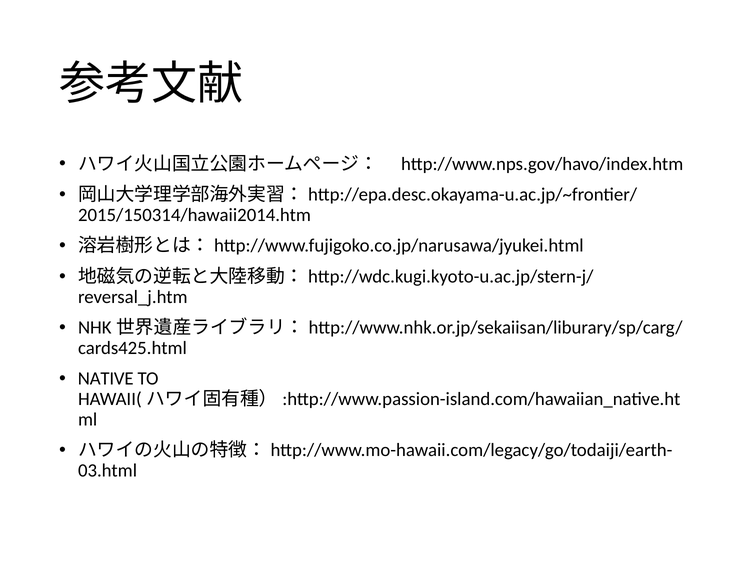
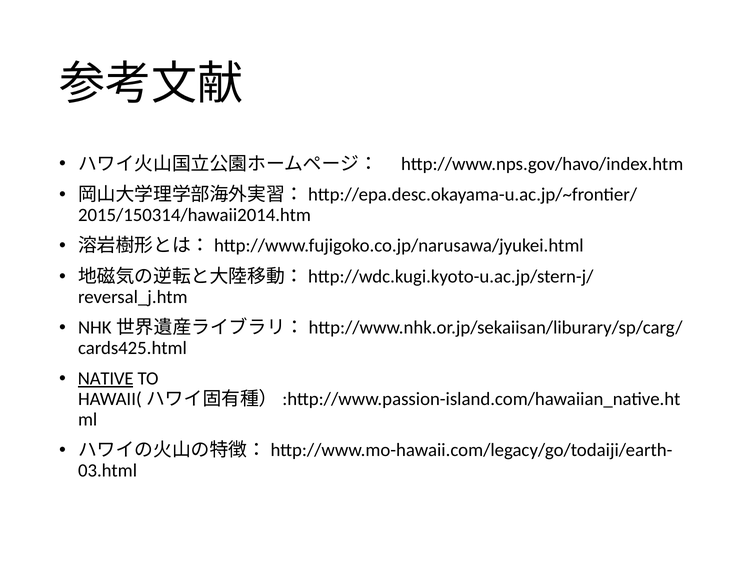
NATIVE underline: none -> present
